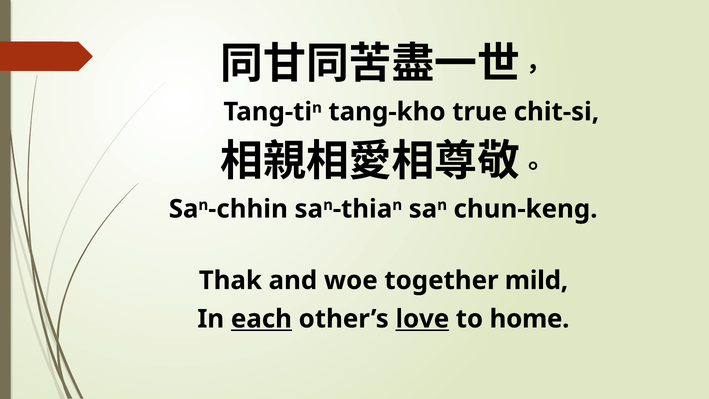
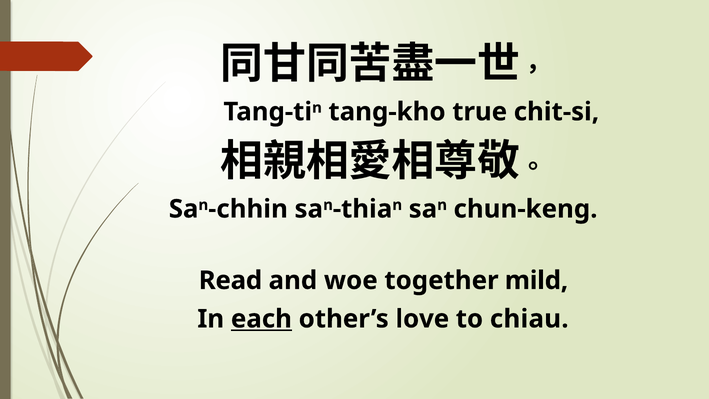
Thak: Thak -> Read
love underline: present -> none
home: home -> chiau
